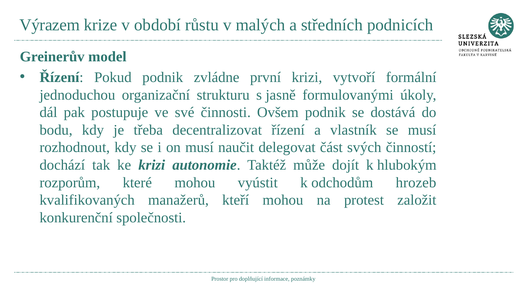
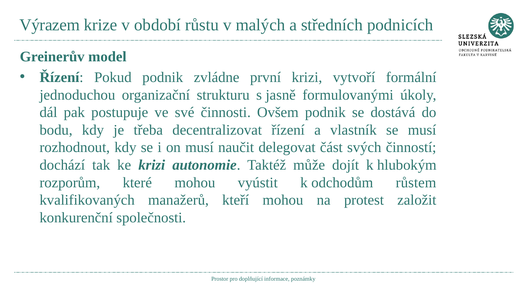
hrozeb: hrozeb -> růstem
